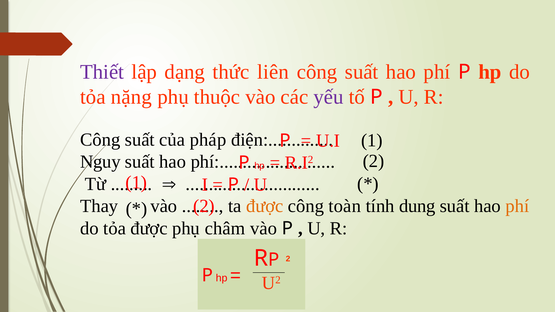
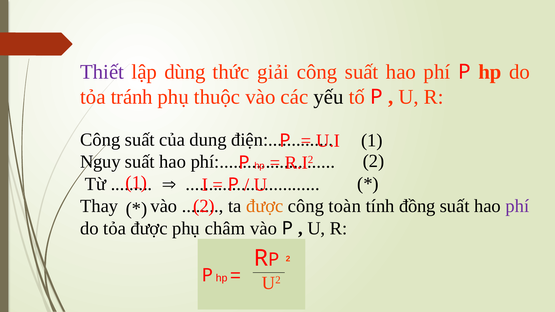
dạng: dạng -> dùng
liên: liên -> giải
nặng: nặng -> tránh
yếu colour: purple -> black
pháp: pháp -> dung
dung: dung -> đồng
phí at (517, 206) colour: orange -> purple
